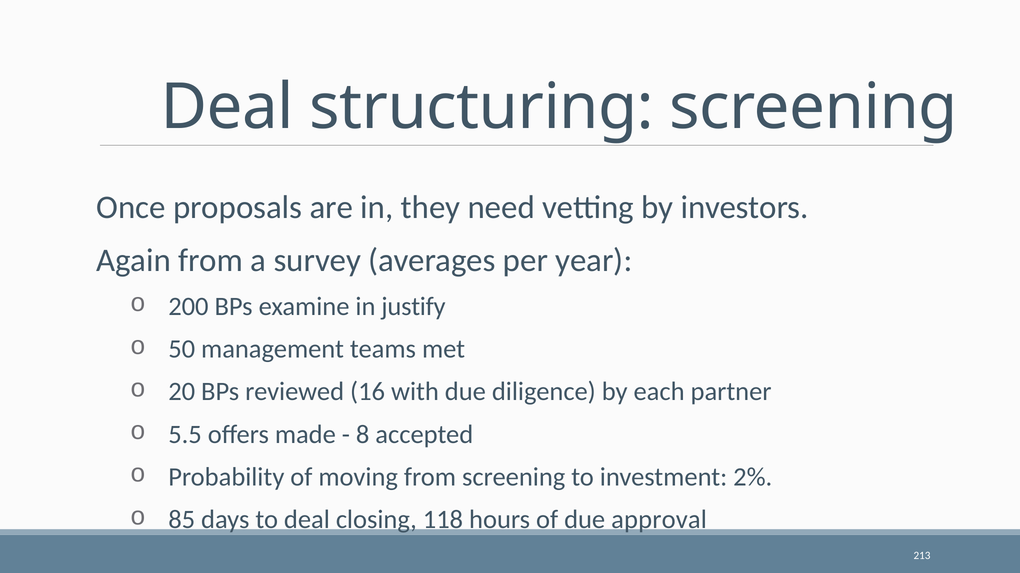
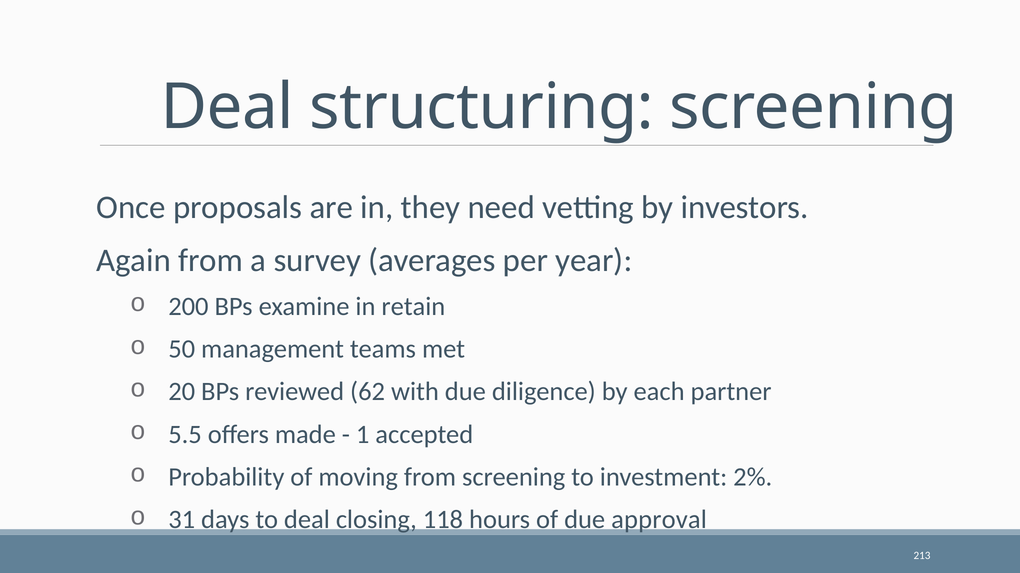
justify: justify -> retain
16: 16 -> 62
8: 8 -> 1
85: 85 -> 31
